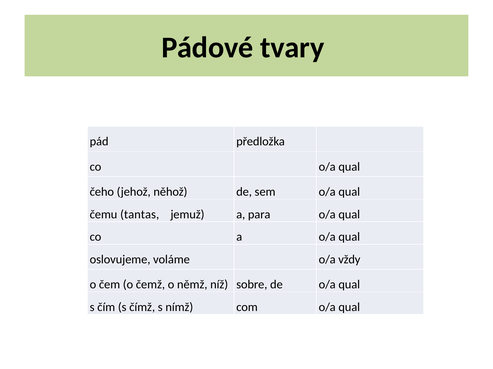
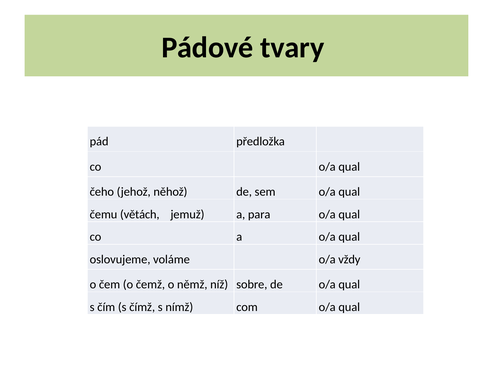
tantas: tantas -> větách
